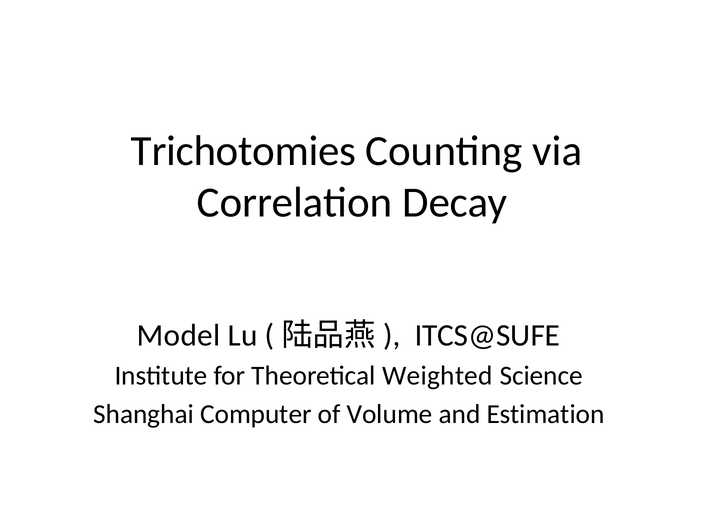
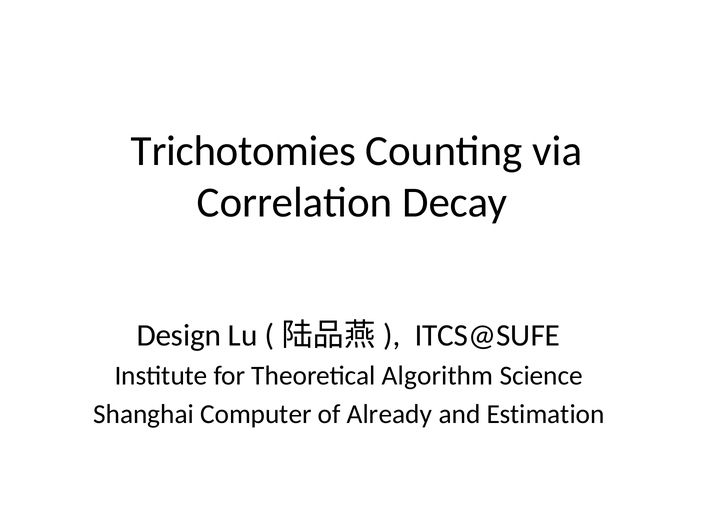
Model: Model -> Design
Weighted: Weighted -> Algorithm
Volume: Volume -> Already
